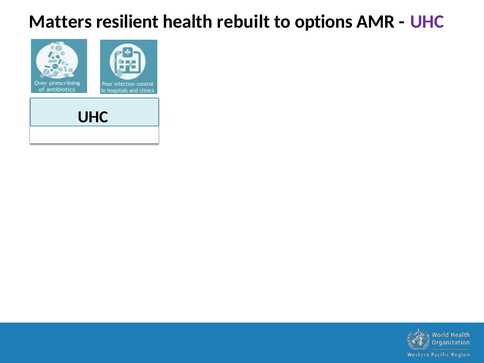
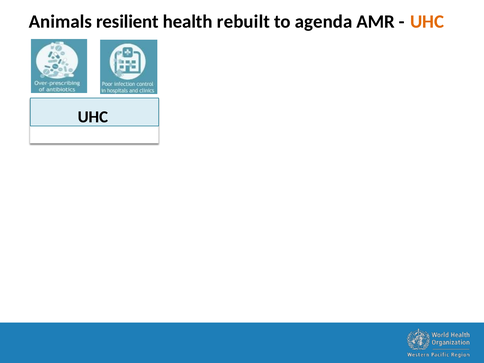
Matters: Matters -> Animals
options: options -> agenda
UHC at (427, 22) colour: purple -> orange
